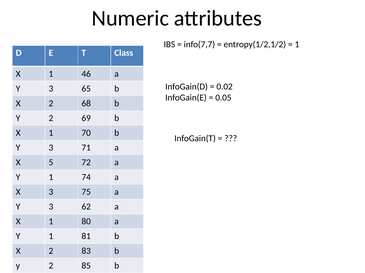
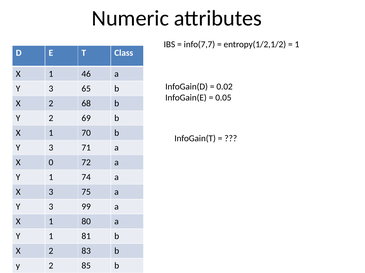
5: 5 -> 0
62: 62 -> 99
